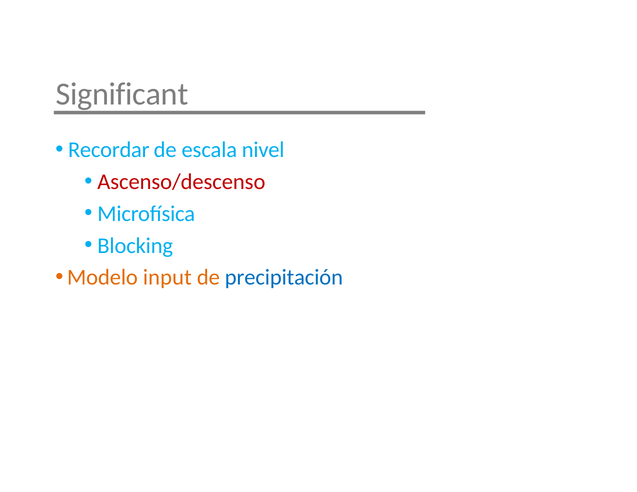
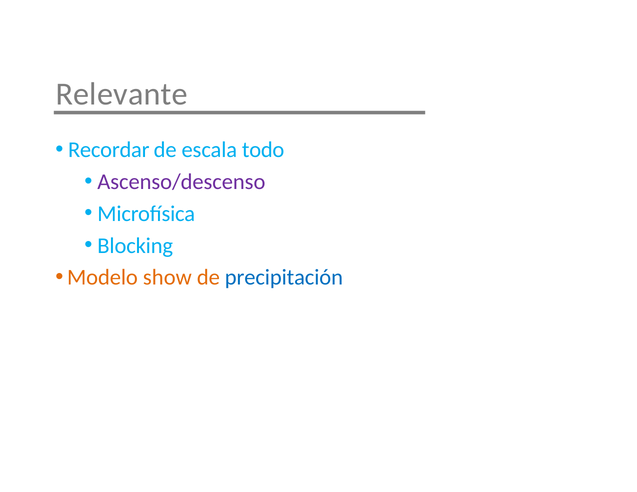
Significant: Significant -> Relevante
nivel: nivel -> todo
Ascenso/descenso colour: red -> purple
input: input -> show
